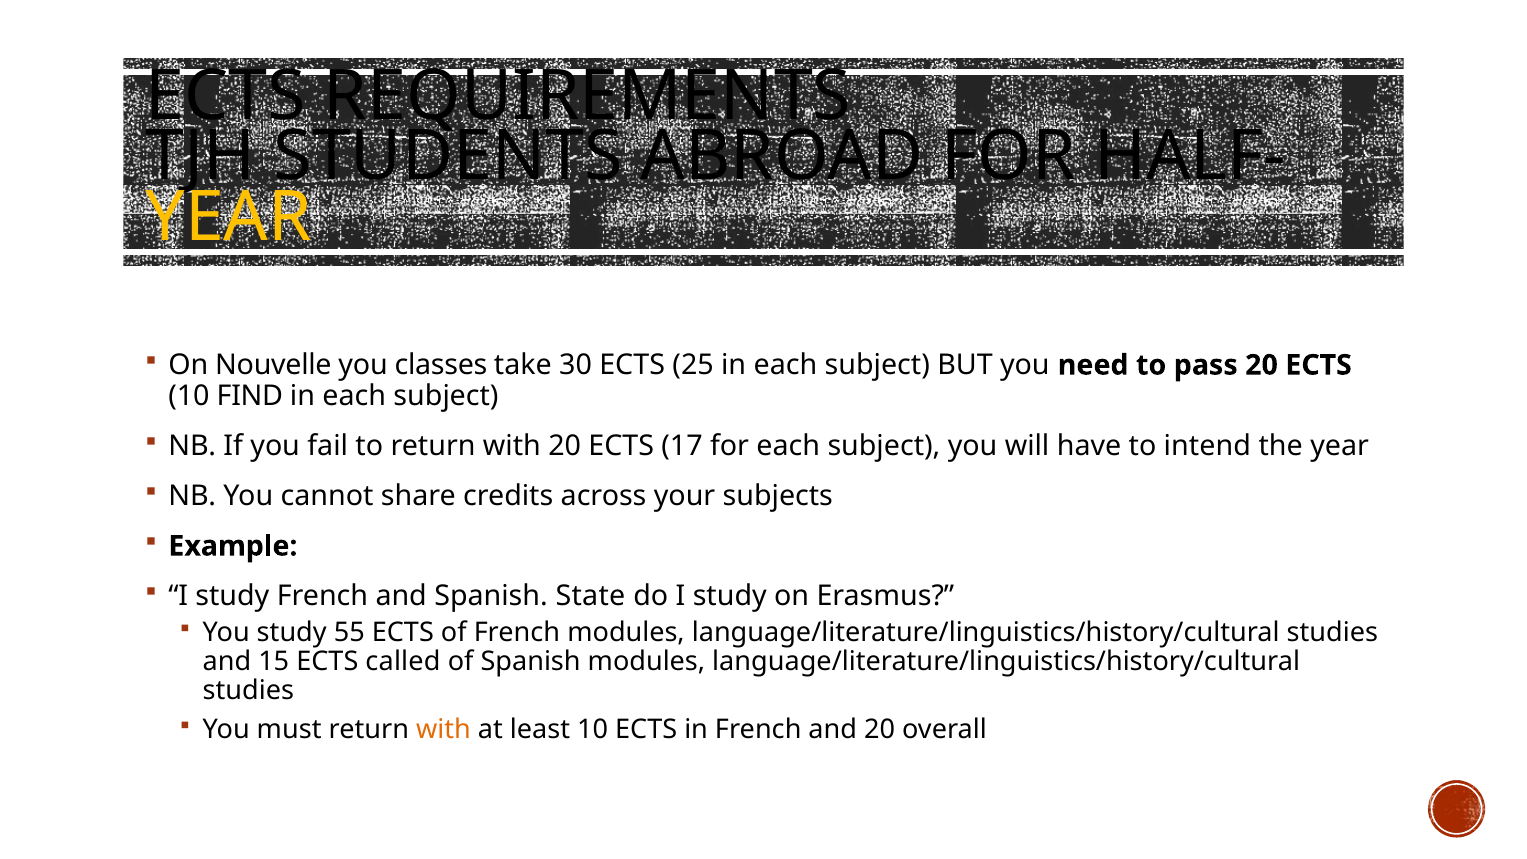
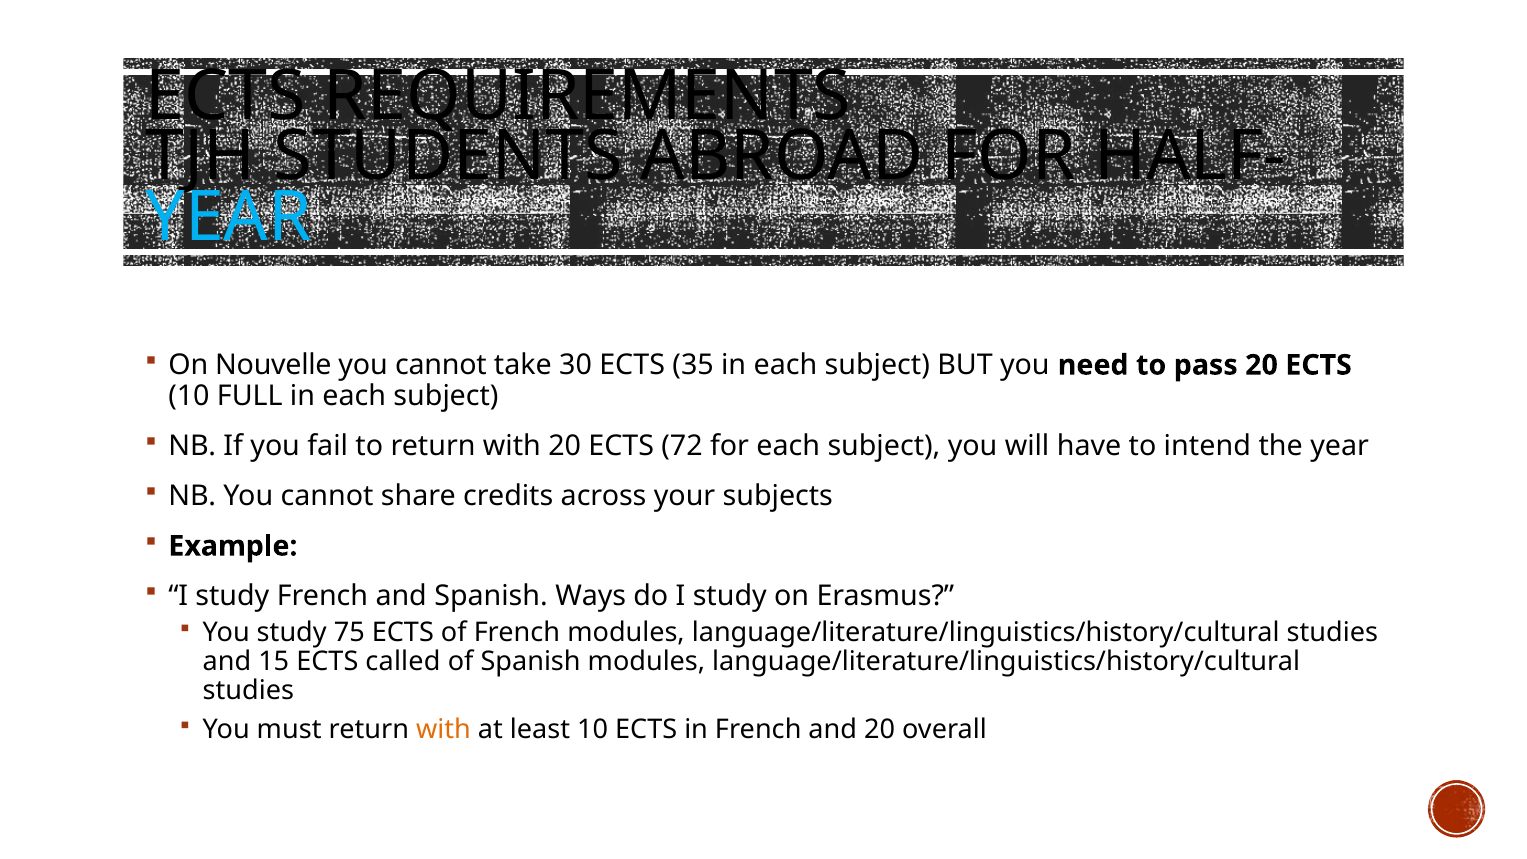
YEAR at (229, 217) colour: yellow -> light blue
classes at (441, 365): classes -> cannot
25: 25 -> 35
FIND: FIND -> FULL
17: 17 -> 72
State: State -> Ways
55: 55 -> 75
